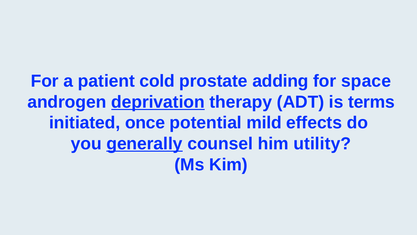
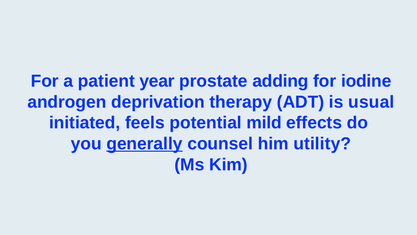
cold: cold -> year
space: space -> iodine
deprivation underline: present -> none
terms: terms -> usual
once: once -> feels
